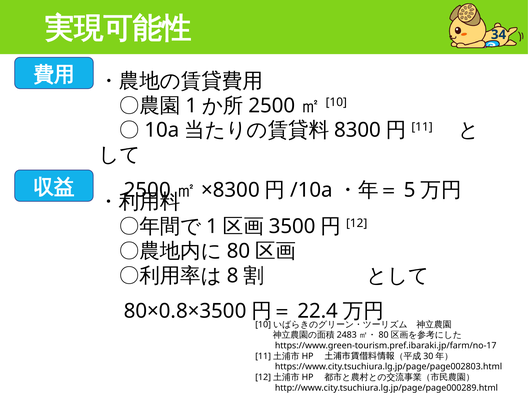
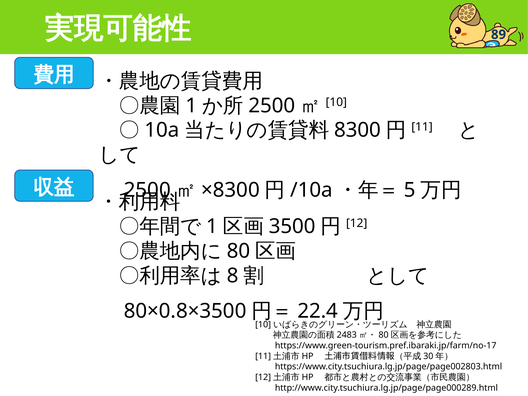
34: 34 -> 89
